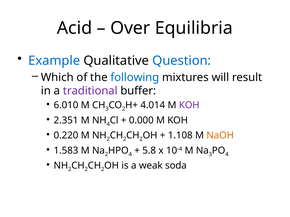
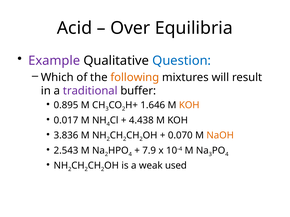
Example colour: blue -> purple
following colour: blue -> orange
6.010: 6.010 -> 0.895
4.014: 4.014 -> 1.646
KOH at (189, 105) colour: purple -> orange
2.351: 2.351 -> 0.017
0.000: 0.000 -> 4.438
0.220: 0.220 -> 3.836
1.108: 1.108 -> 0.070
1.583: 1.583 -> 2.543
5.8: 5.8 -> 7.9
soda: soda -> used
